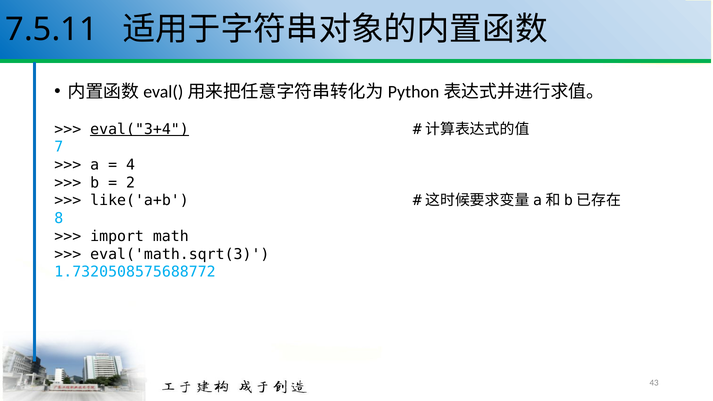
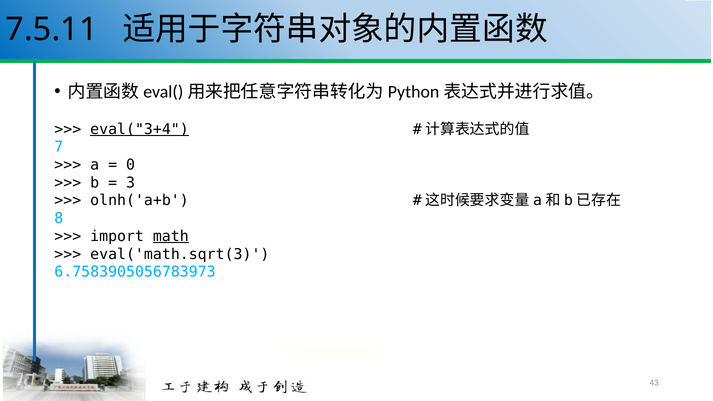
4: 4 -> 0
2: 2 -> 3
like('a+b: like('a+b -> olnh('a+b
math underline: none -> present
1.7320508575688772: 1.7320508575688772 -> 6.7583905056783973
